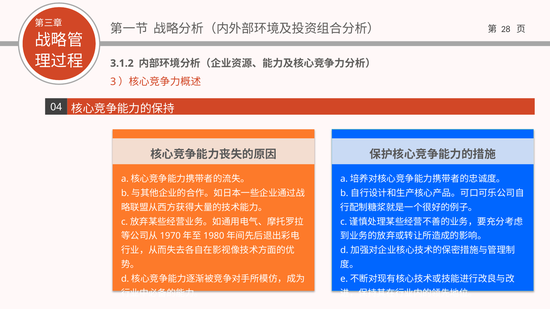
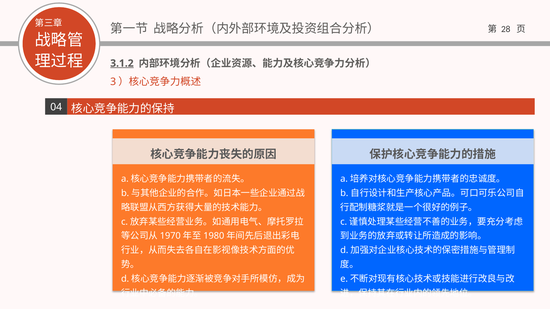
3.1.2 underline: none -> present
